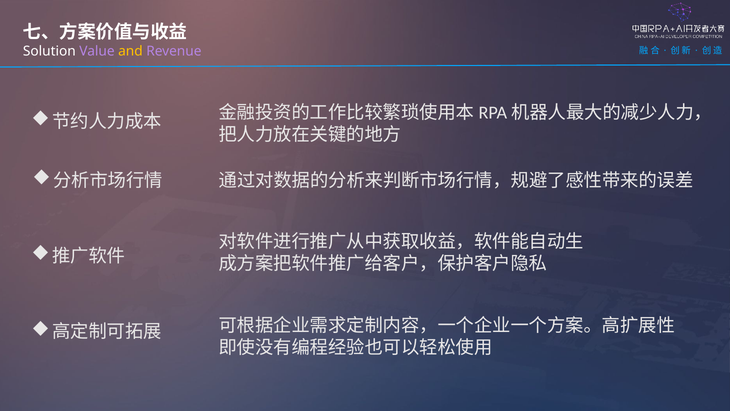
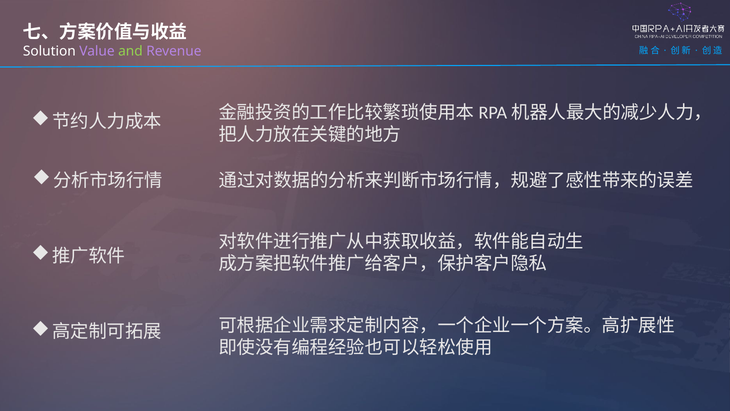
and colour: yellow -> light green
